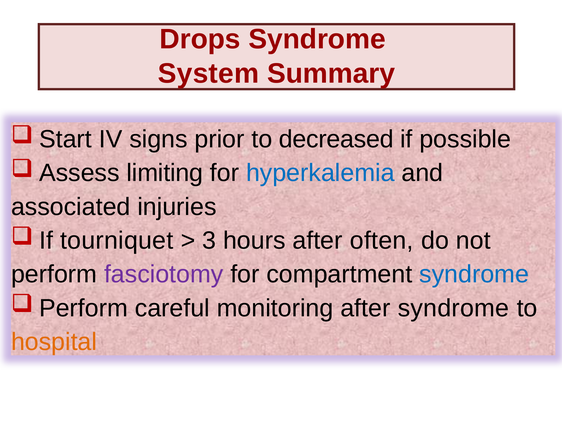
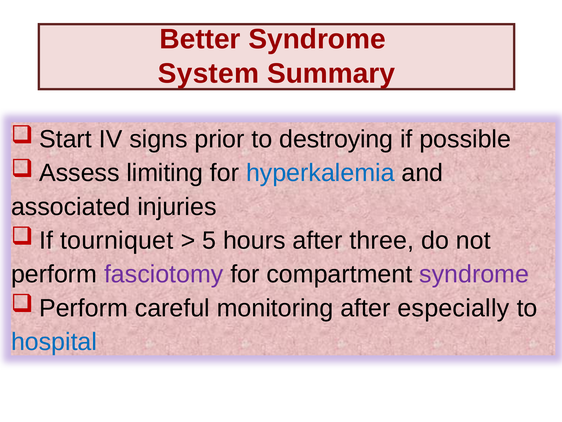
Drops: Drops -> Better
decreased: decreased -> destroying
3: 3 -> 5
often: often -> three
syndrome at (474, 274) colour: blue -> purple
after syndrome: syndrome -> especially
hospital colour: orange -> blue
